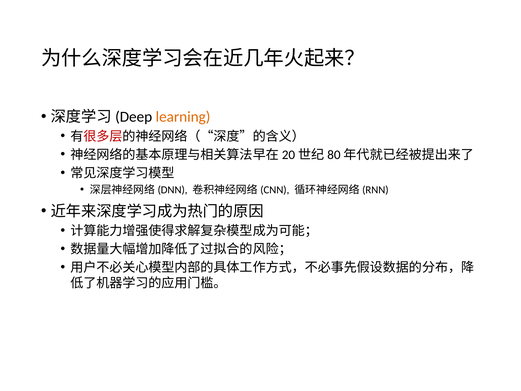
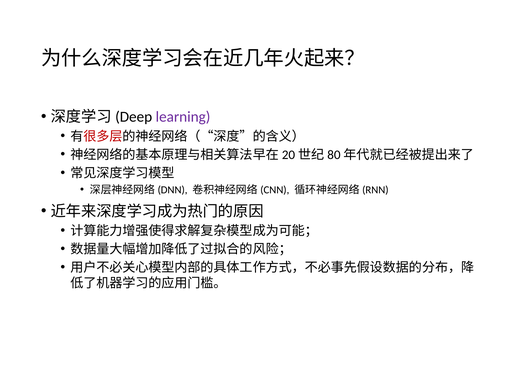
learning colour: orange -> purple
